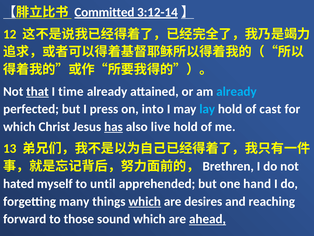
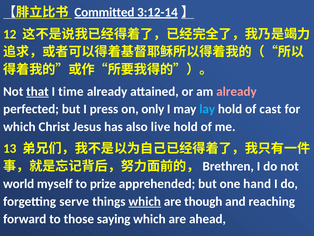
already at (236, 91) colour: light blue -> pink
into: into -> only
has underline: present -> none
hated: hated -> world
until: until -> prize
many: many -> serve
desires: desires -> though
sound: sound -> saying
ahead underline: present -> none
